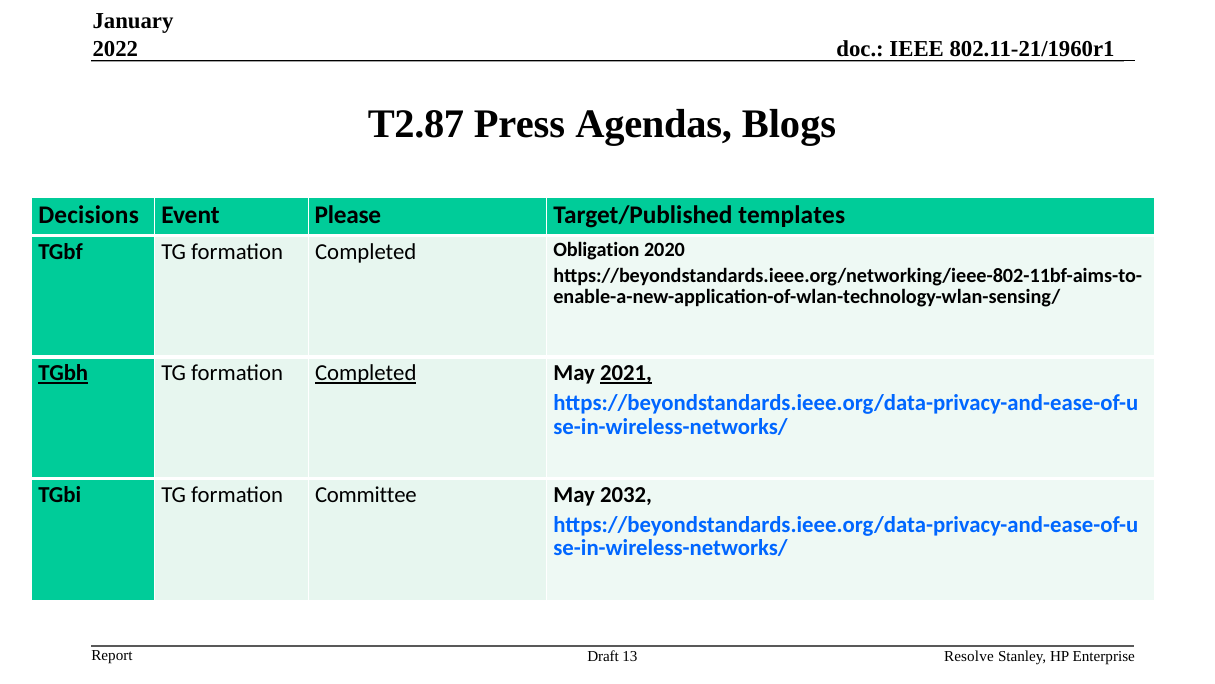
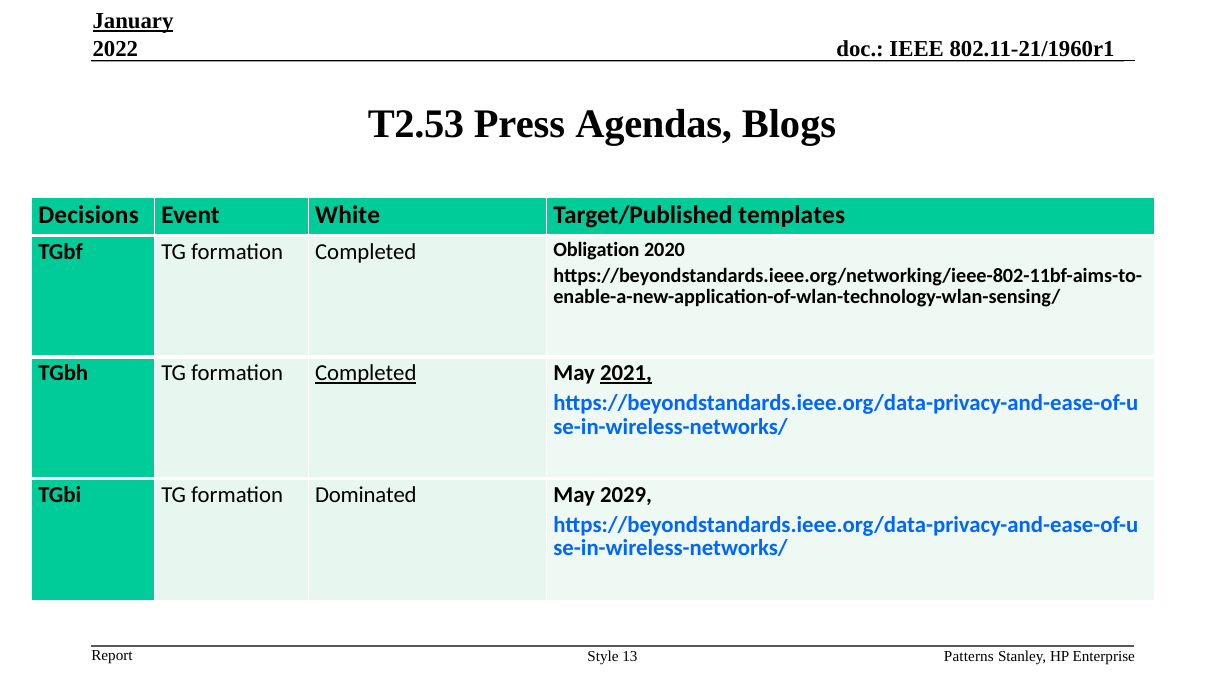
January underline: none -> present
T2.87: T2.87 -> T2.53
Please: Please -> White
TGbh underline: present -> none
Committee: Committee -> Dominated
2032: 2032 -> 2029
Draft: Draft -> Style
Resolve: Resolve -> Patterns
